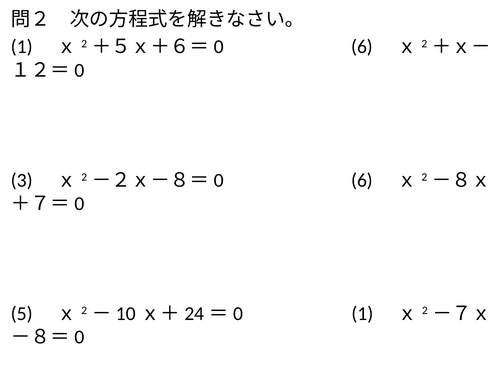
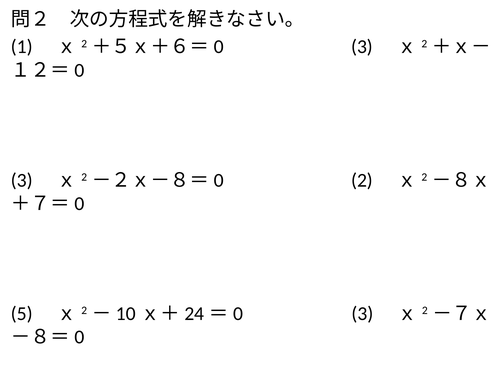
6 at (362, 47): 6 -> 3
6 at (362, 180): 6 -> 2
1 at (363, 314): 1 -> 3
